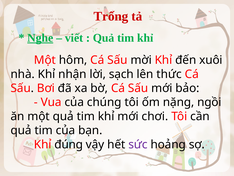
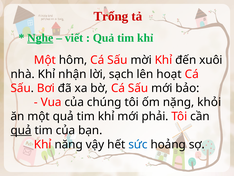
thức: thức -> hoạt
ngồi: ngồi -> khỏi
chơi: chơi -> phải
quả at (21, 130) underline: none -> present
đúng: đúng -> năng
sức colour: purple -> blue
